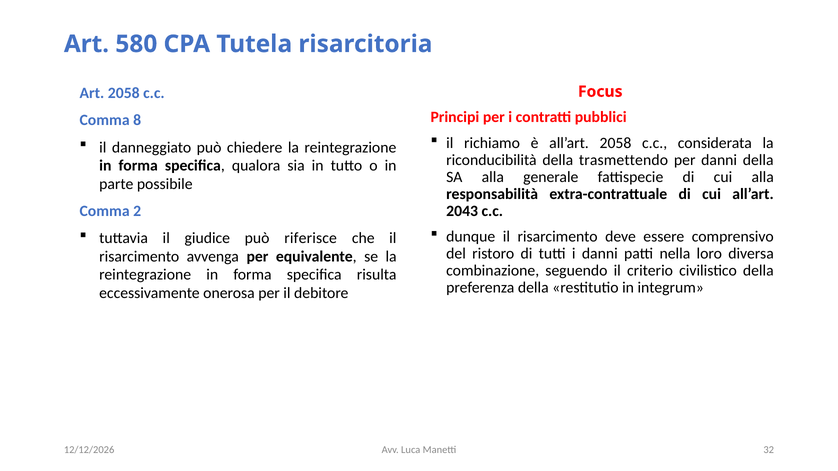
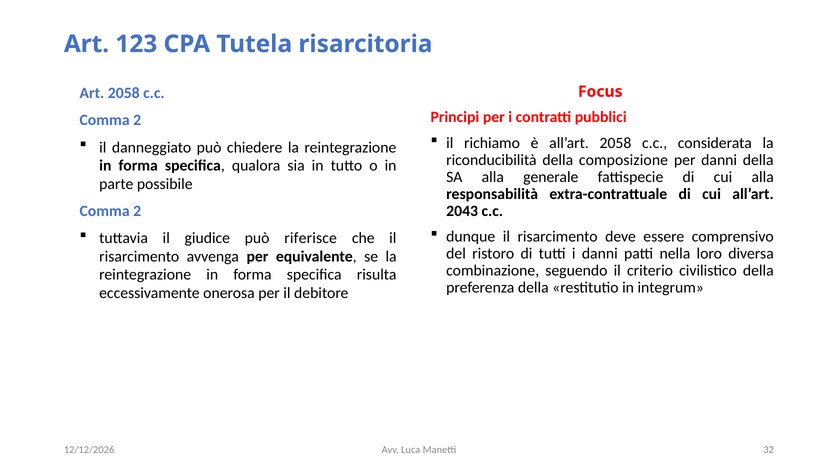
580: 580 -> 123
8 at (137, 120): 8 -> 2
trasmettendo: trasmettendo -> composizione
